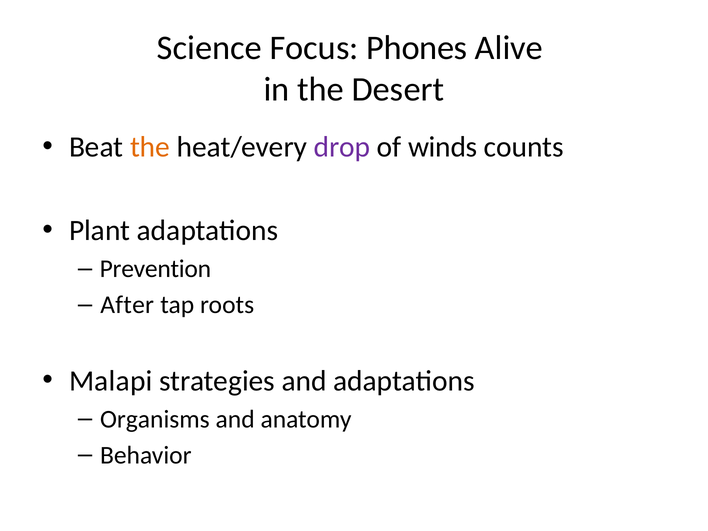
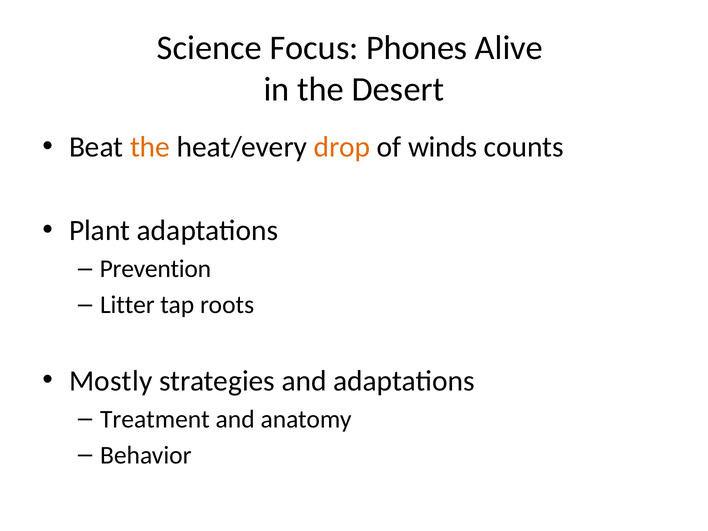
drop colour: purple -> orange
After: After -> Litter
Malapi: Malapi -> Mostly
Organisms: Organisms -> Treatment
